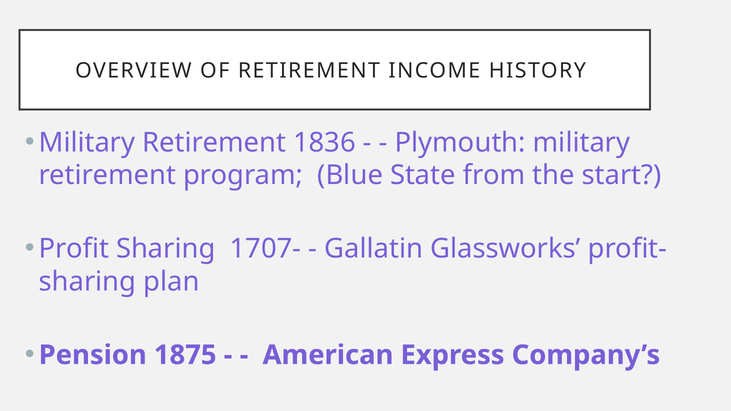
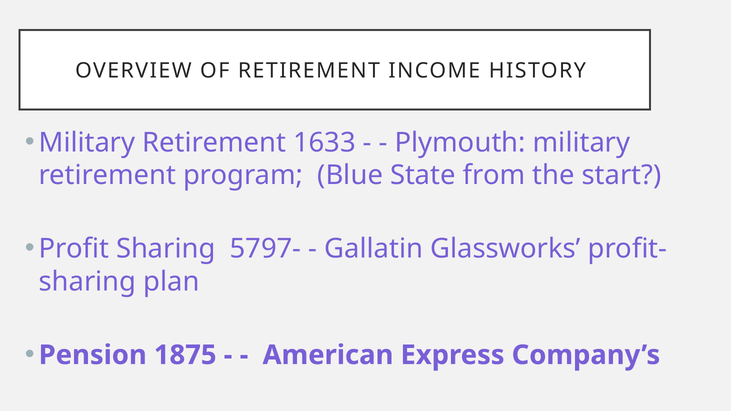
1836: 1836 -> 1633
1707-: 1707- -> 5797-
